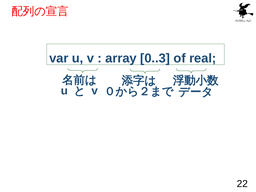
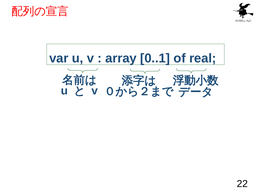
0..3: 0..3 -> 0..1
